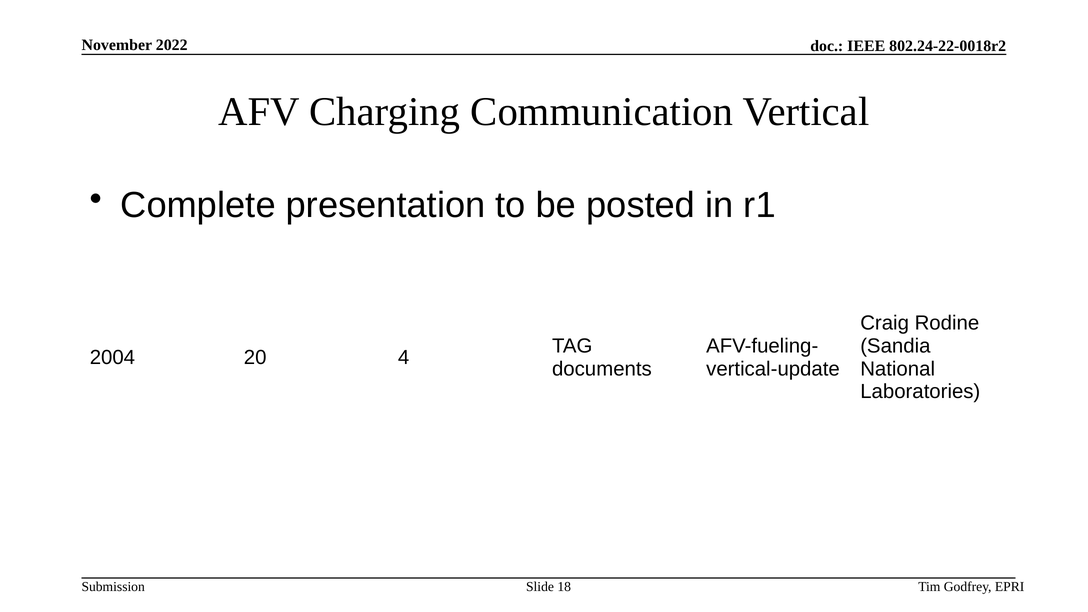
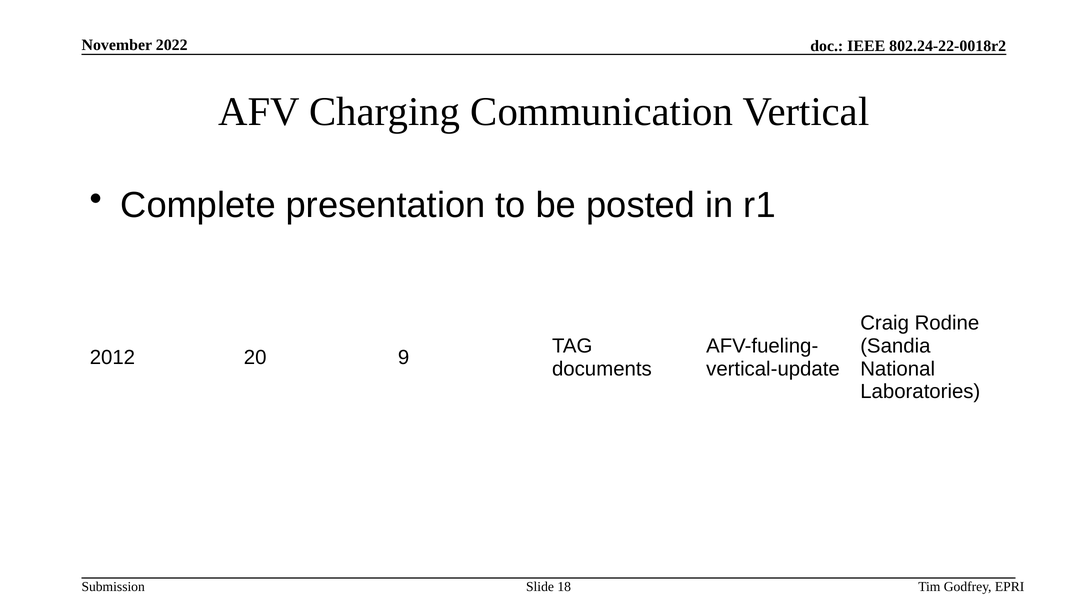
2004: 2004 -> 2012
4: 4 -> 9
